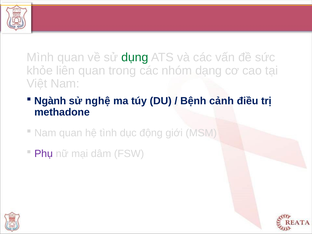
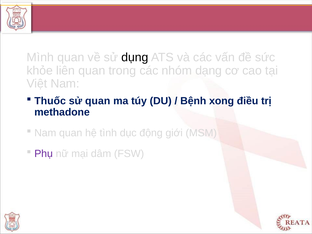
dụng colour: green -> black
Ngành: Ngành -> Thuốc
sử nghệ: nghệ -> quan
cảnh: cảnh -> xong
